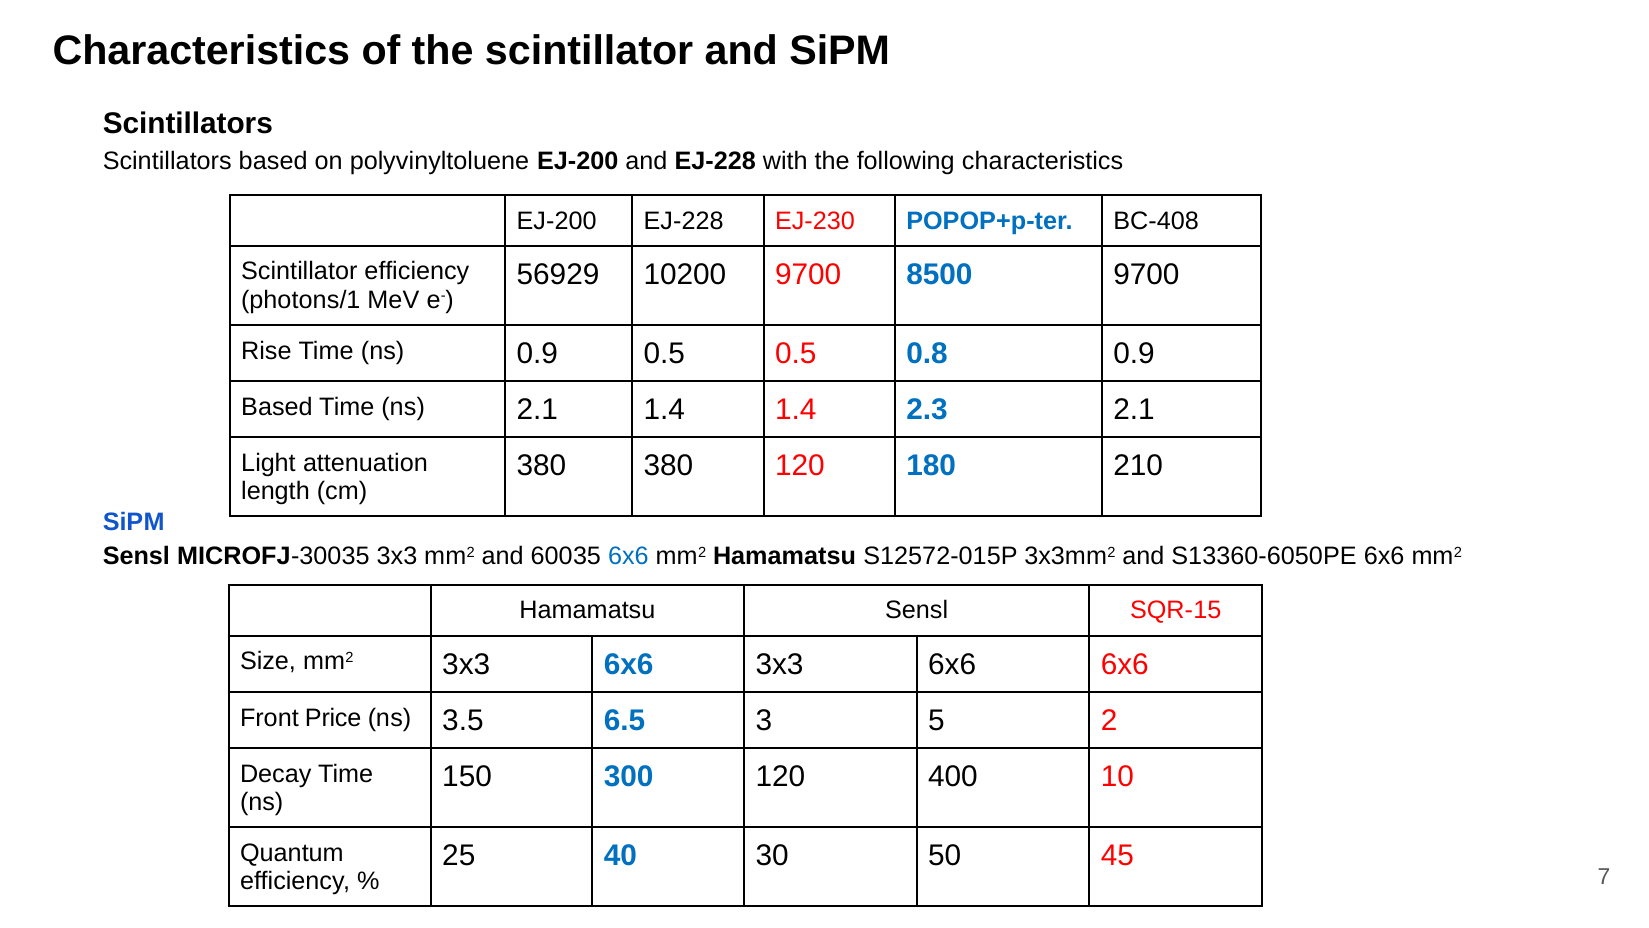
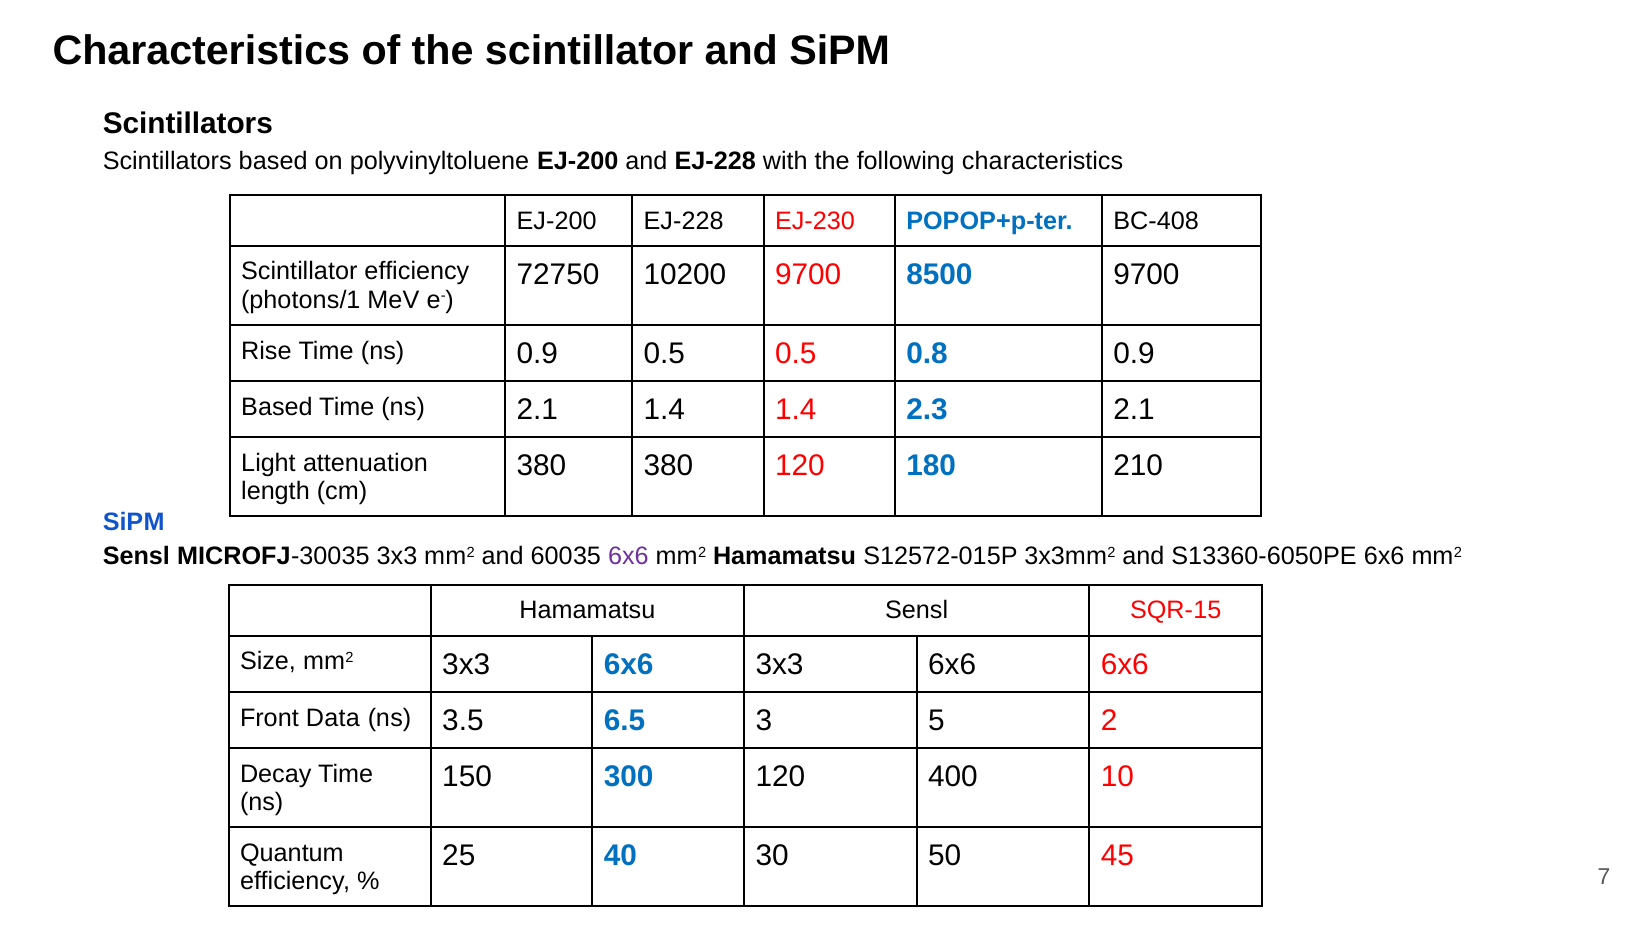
56929: 56929 -> 72750
6x6 at (628, 556) colour: blue -> purple
Price: Price -> Data
